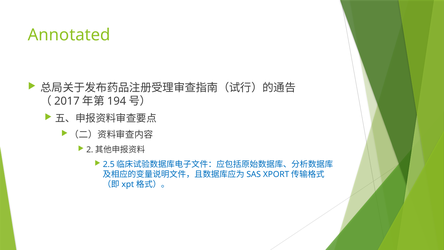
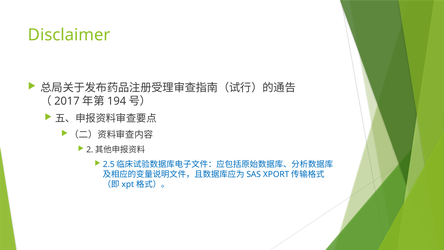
Annotated: Annotated -> Disclaimer
